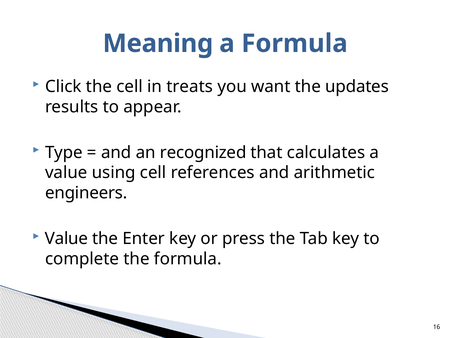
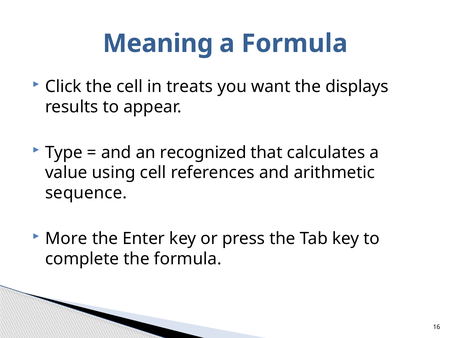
updates: updates -> displays
engineers: engineers -> sequence
Value at (66, 239): Value -> More
